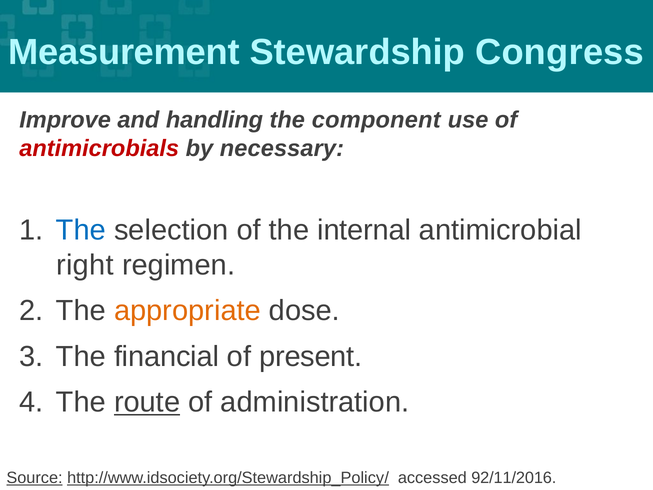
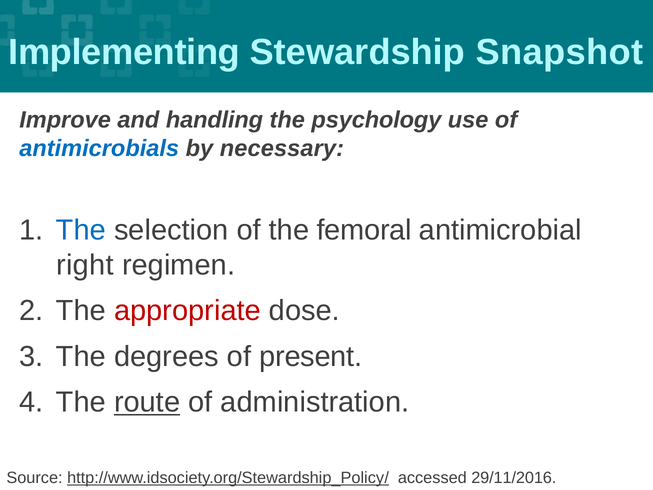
Measurement: Measurement -> Implementing
Congress: Congress -> Snapshot
component: component -> psychology
antimicrobials colour: red -> blue
internal: internal -> femoral
appropriate colour: orange -> red
financial: financial -> degrees
Source underline: present -> none
92/11/2016: 92/11/2016 -> 29/11/2016
